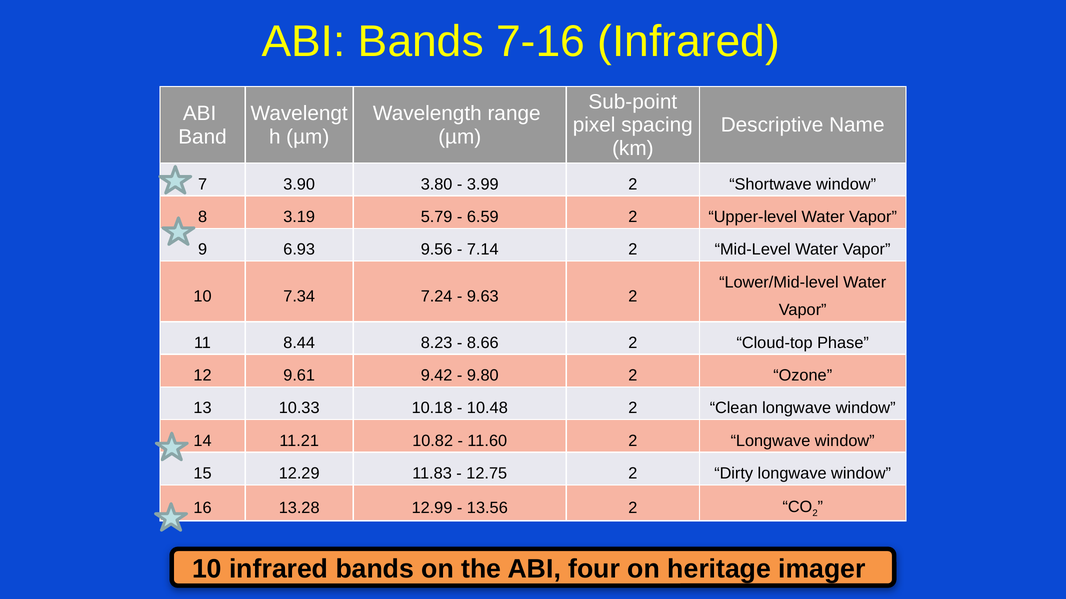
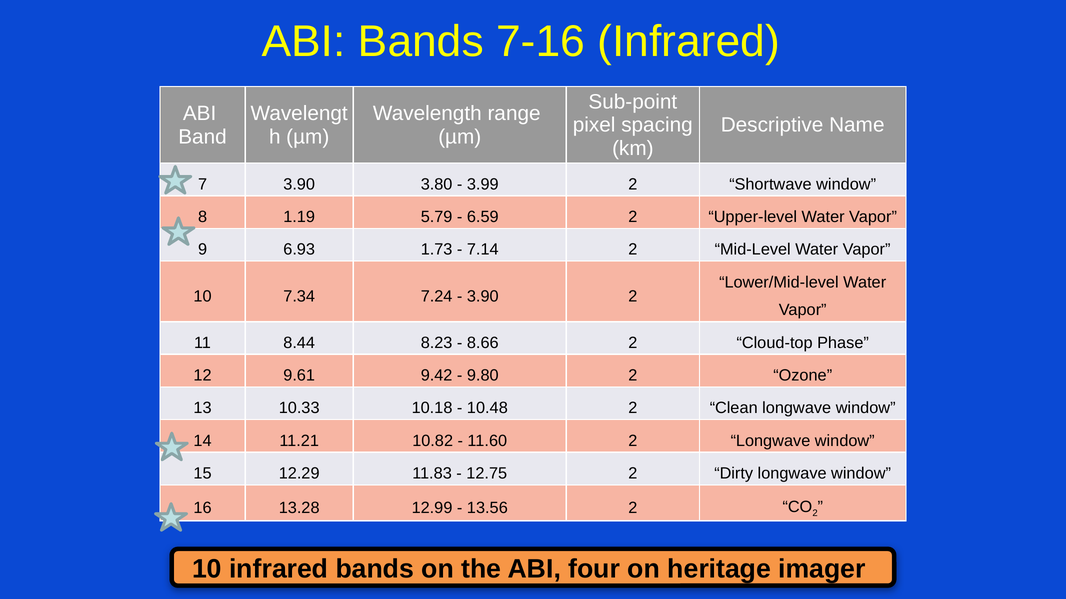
3.19: 3.19 -> 1.19
9.56: 9.56 -> 1.73
9.63 at (483, 296): 9.63 -> 3.90
